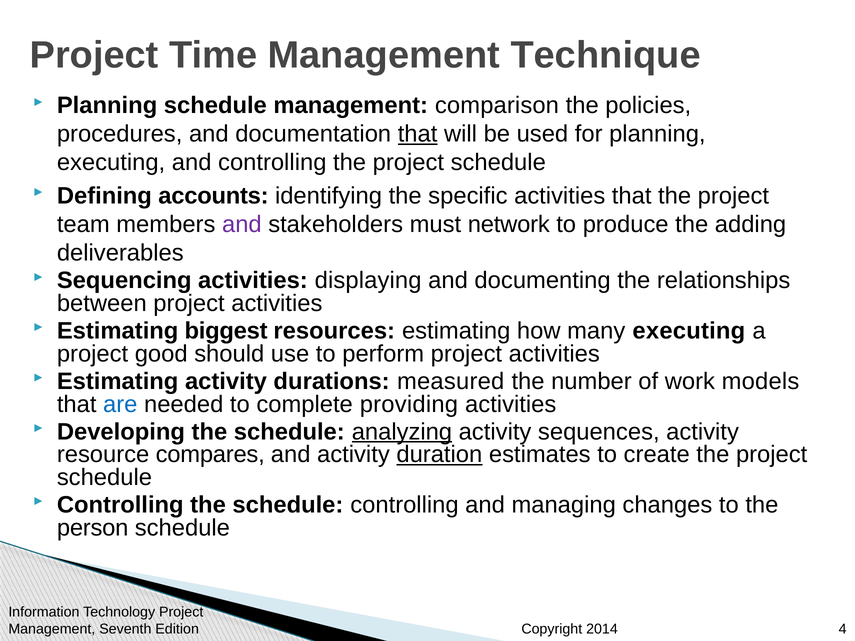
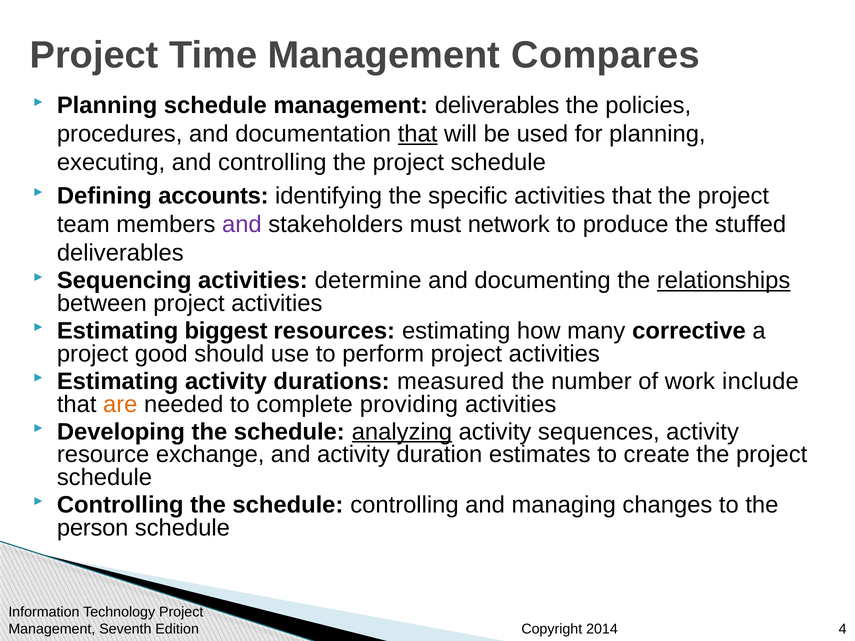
Technique: Technique -> Compares
management comparison: comparison -> deliverables
adding: adding -> stuffed
displaying: displaying -> determine
relationships underline: none -> present
many executing: executing -> corrective
models: models -> include
are colour: blue -> orange
compares: compares -> exchange
duration underline: present -> none
